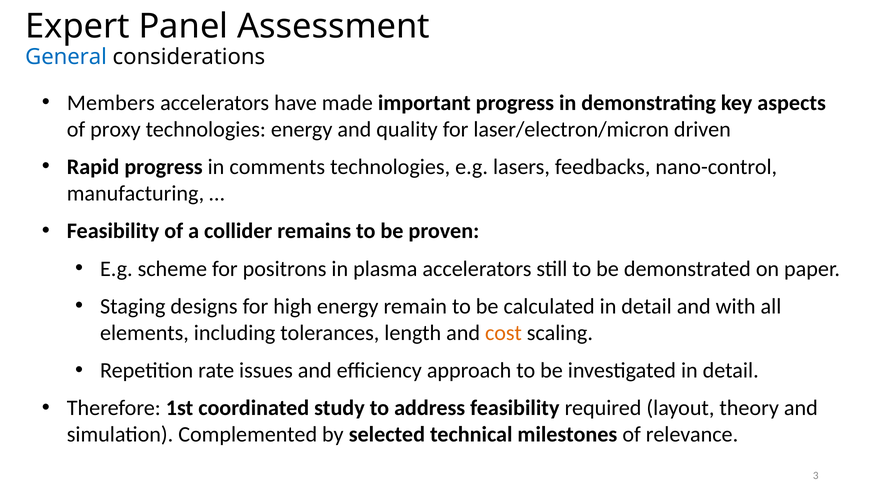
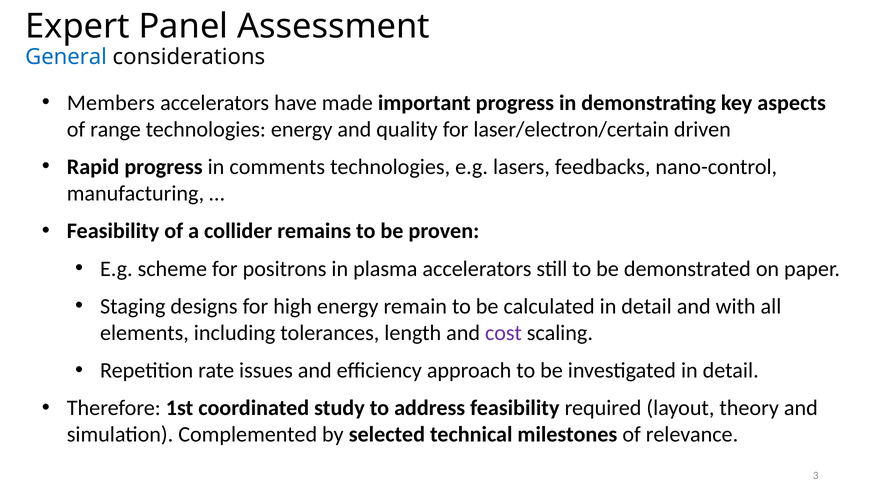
proxy: proxy -> range
laser/electron/micron: laser/electron/micron -> laser/electron/certain
cost colour: orange -> purple
